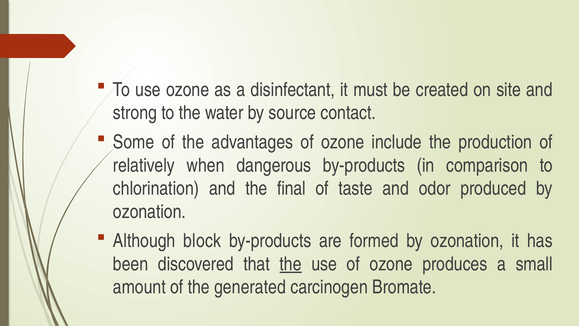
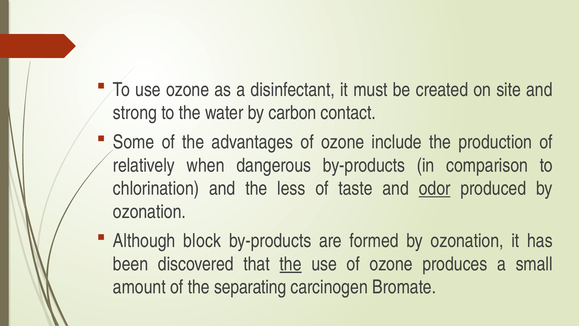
source: source -> carbon
final: final -> less
odor underline: none -> present
generated: generated -> separating
